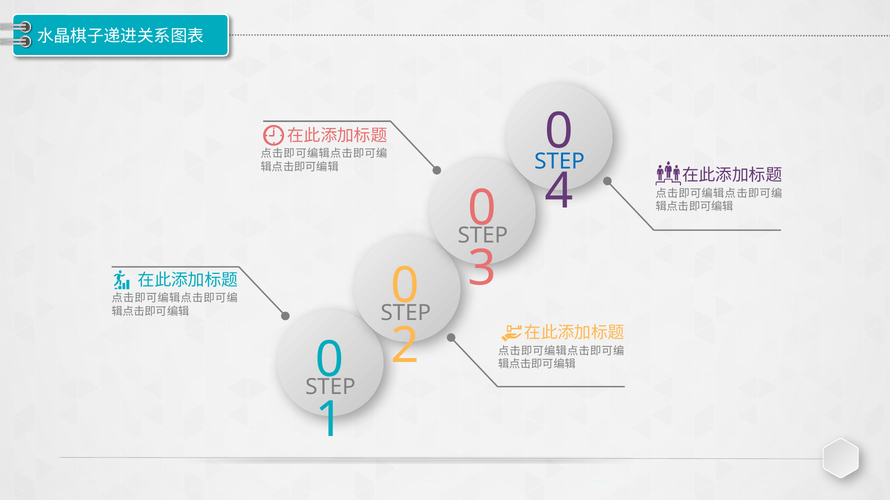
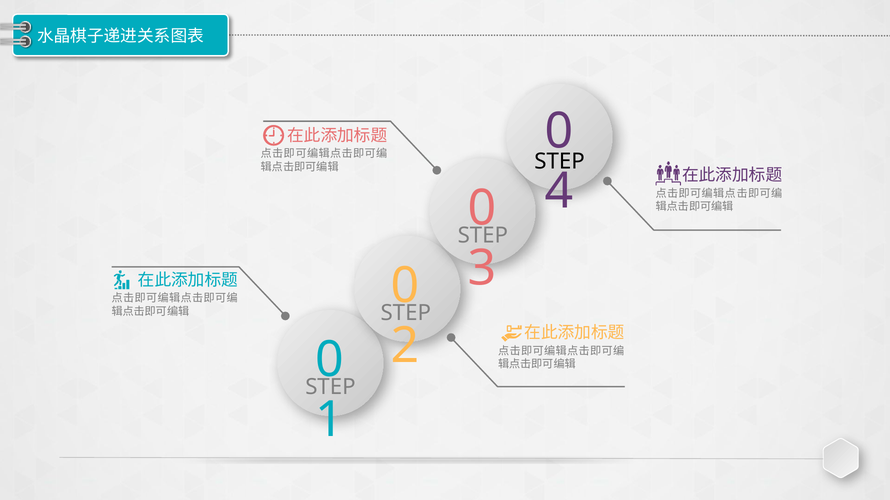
STEP at (560, 161) colour: blue -> black
